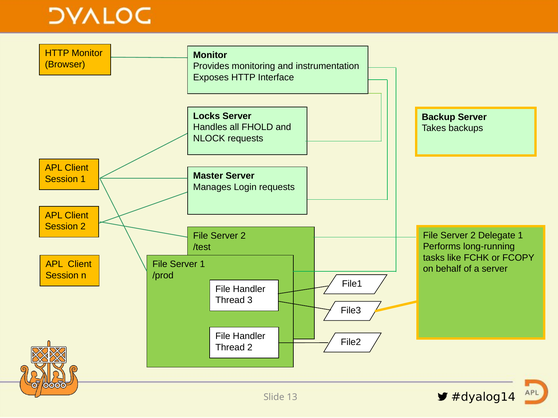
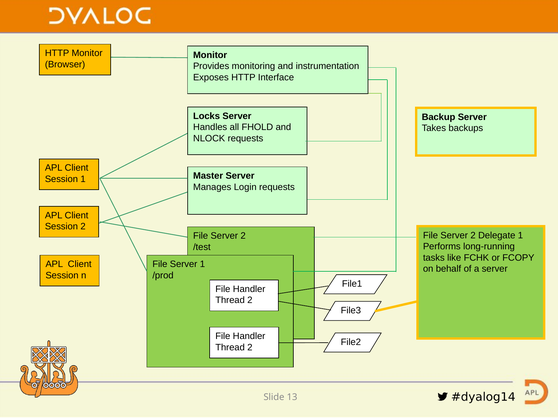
3 at (250, 301): 3 -> 2
